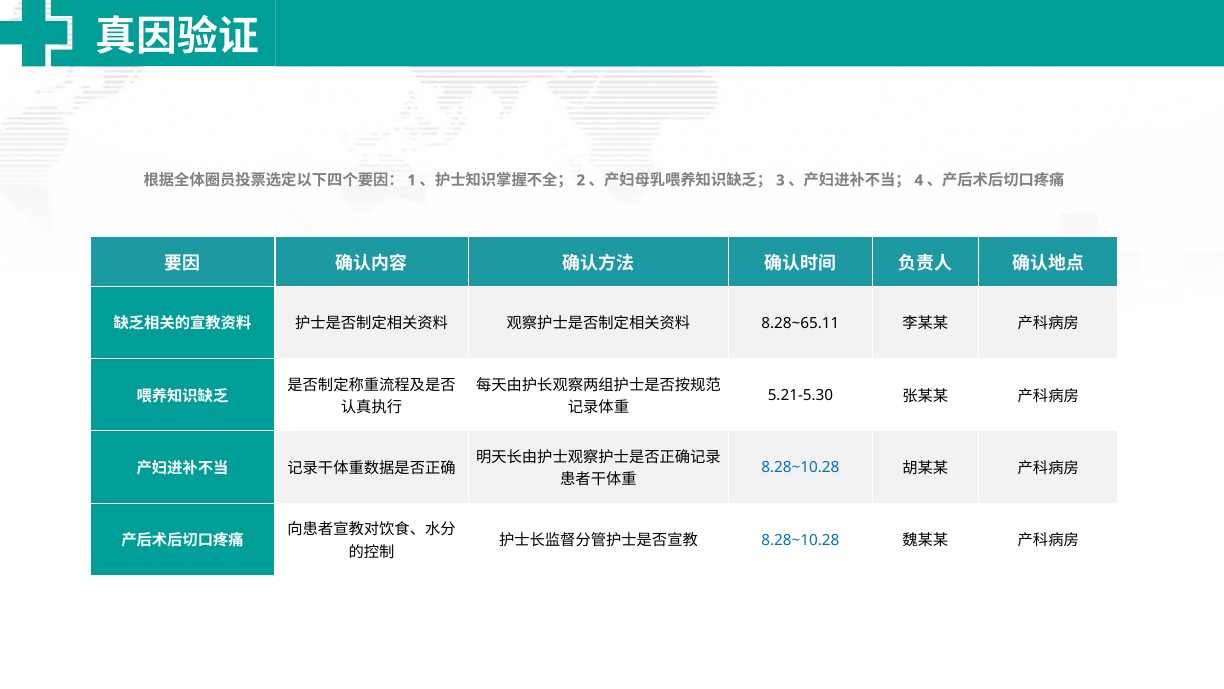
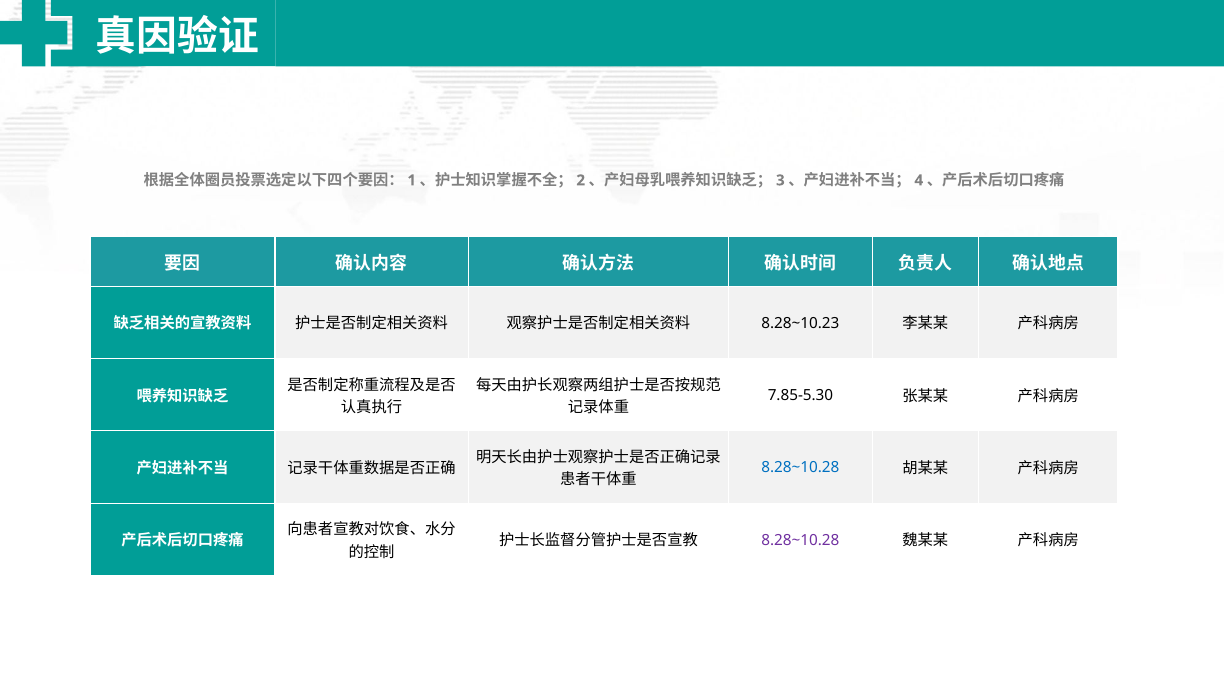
8.28~65.11: 8.28~65.11 -> 8.28~10.23
5.21-5.30: 5.21-5.30 -> 7.85-5.30
8.28~10.28 at (800, 540) colour: blue -> purple
